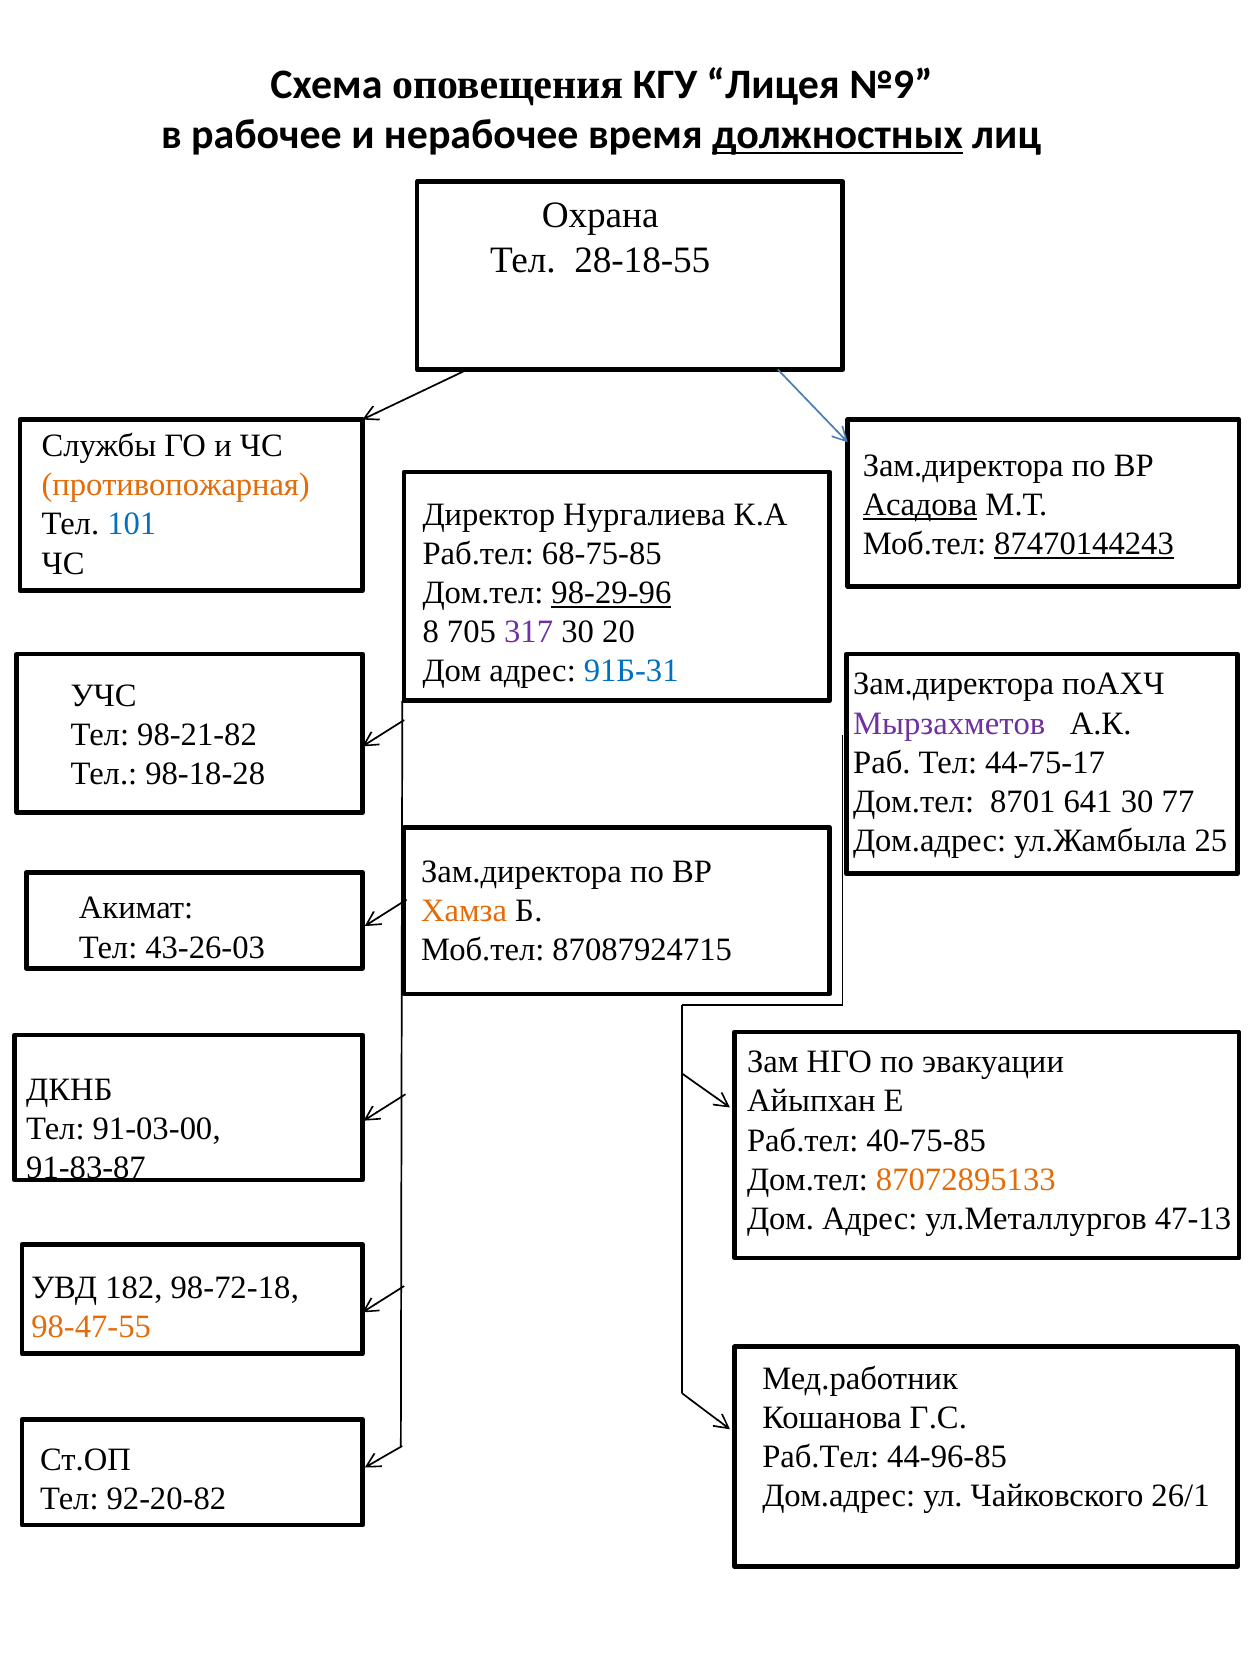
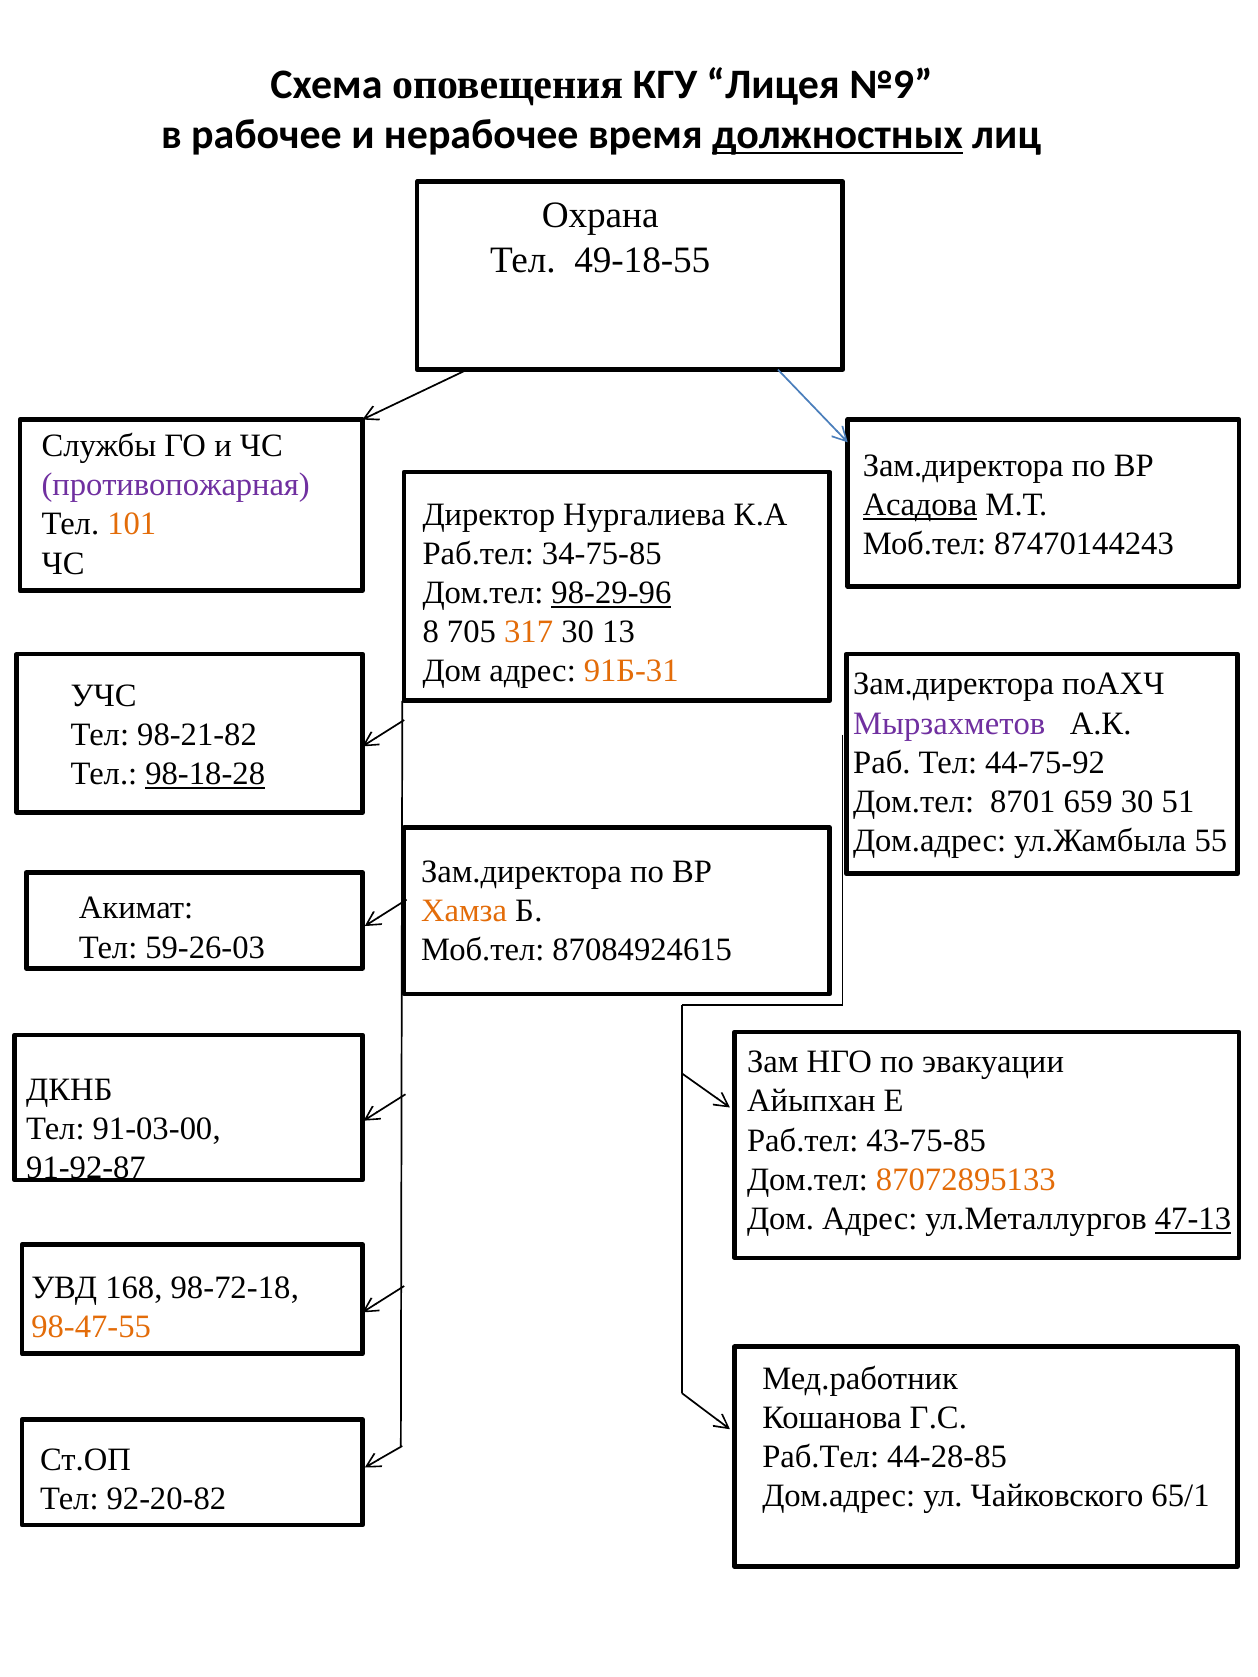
28-18-55: 28-18-55 -> 49-18-55
противопожарная colour: orange -> purple
101 colour: blue -> orange
87470144243 underline: present -> none
68-75-85: 68-75-85 -> 34-75-85
317 colour: purple -> orange
20: 20 -> 13
91Б-31 colour: blue -> orange
44-75-17: 44-75-17 -> 44-75-92
98-18-28 underline: none -> present
641: 641 -> 659
77: 77 -> 51
25: 25 -> 55
43-26-03: 43-26-03 -> 59-26-03
87087924715: 87087924715 -> 87084924615
40-75-85: 40-75-85 -> 43-75-85
91-83-87: 91-83-87 -> 91-92-87
47-13 underline: none -> present
182: 182 -> 168
44-96-85: 44-96-85 -> 44-28-85
26/1: 26/1 -> 65/1
